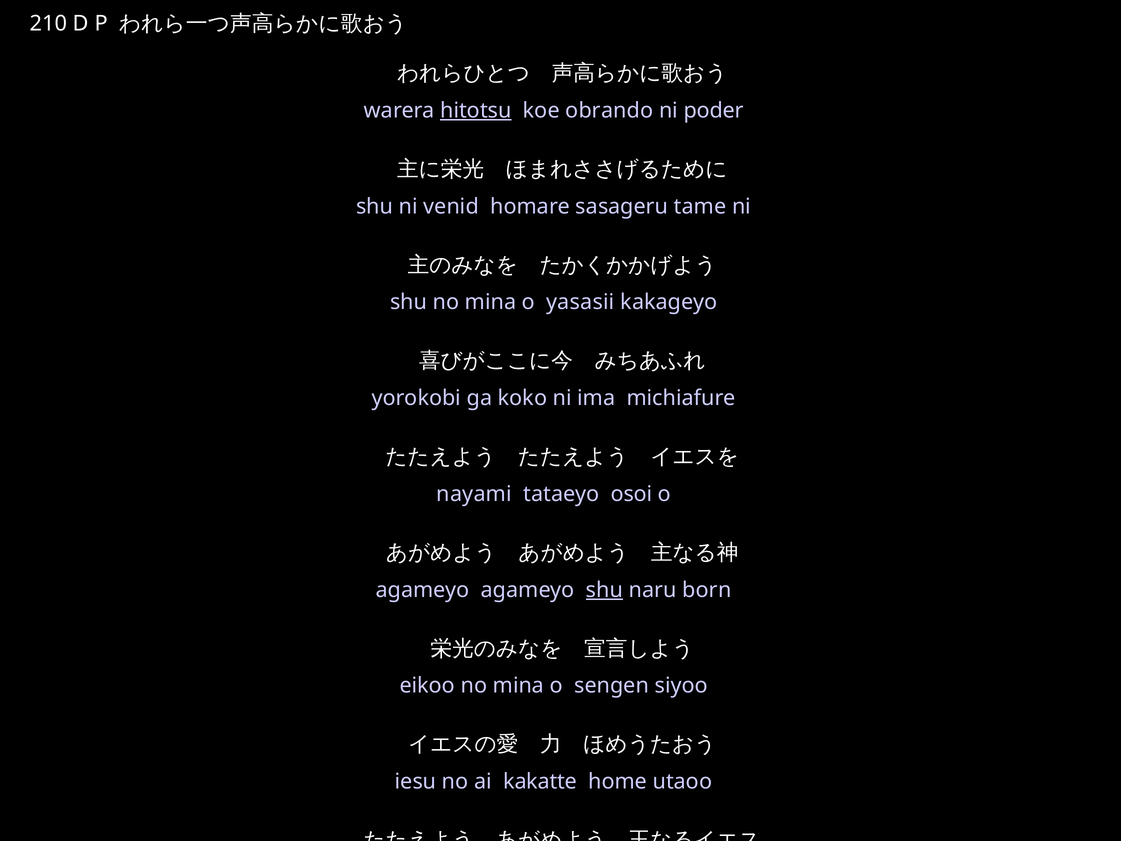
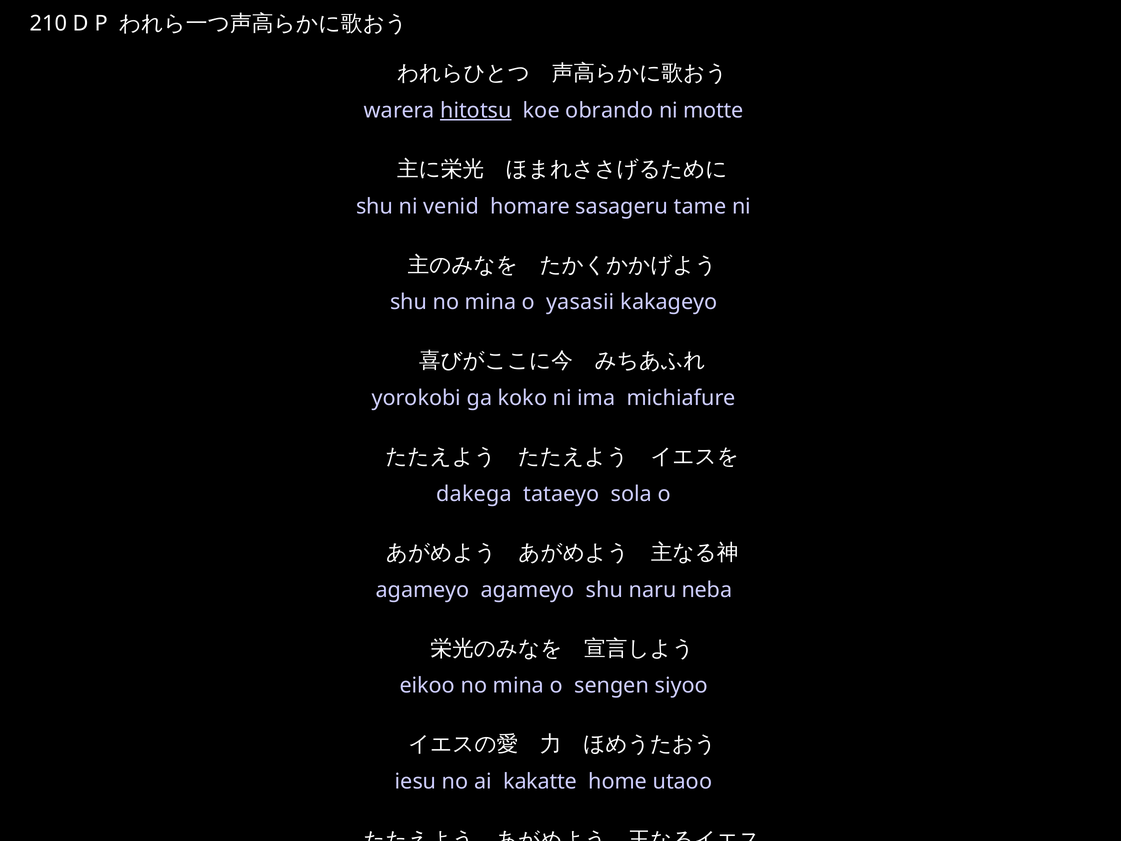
poder: poder -> motte
nayami: nayami -> dakega
osoi: osoi -> sola
shu at (604, 590) underline: present -> none
born: born -> neba
